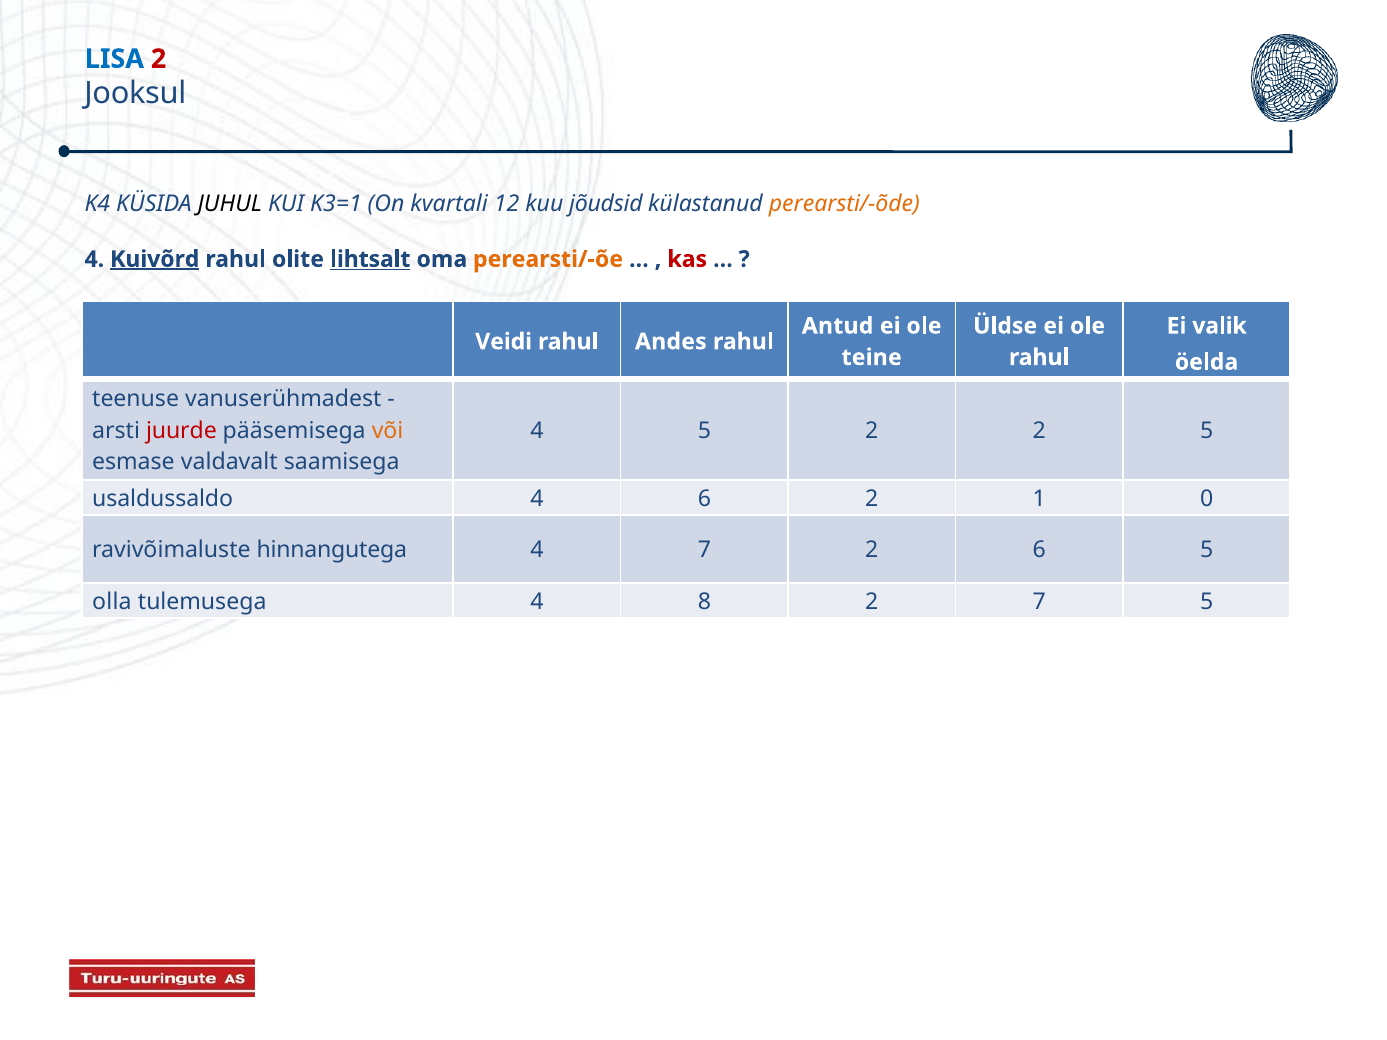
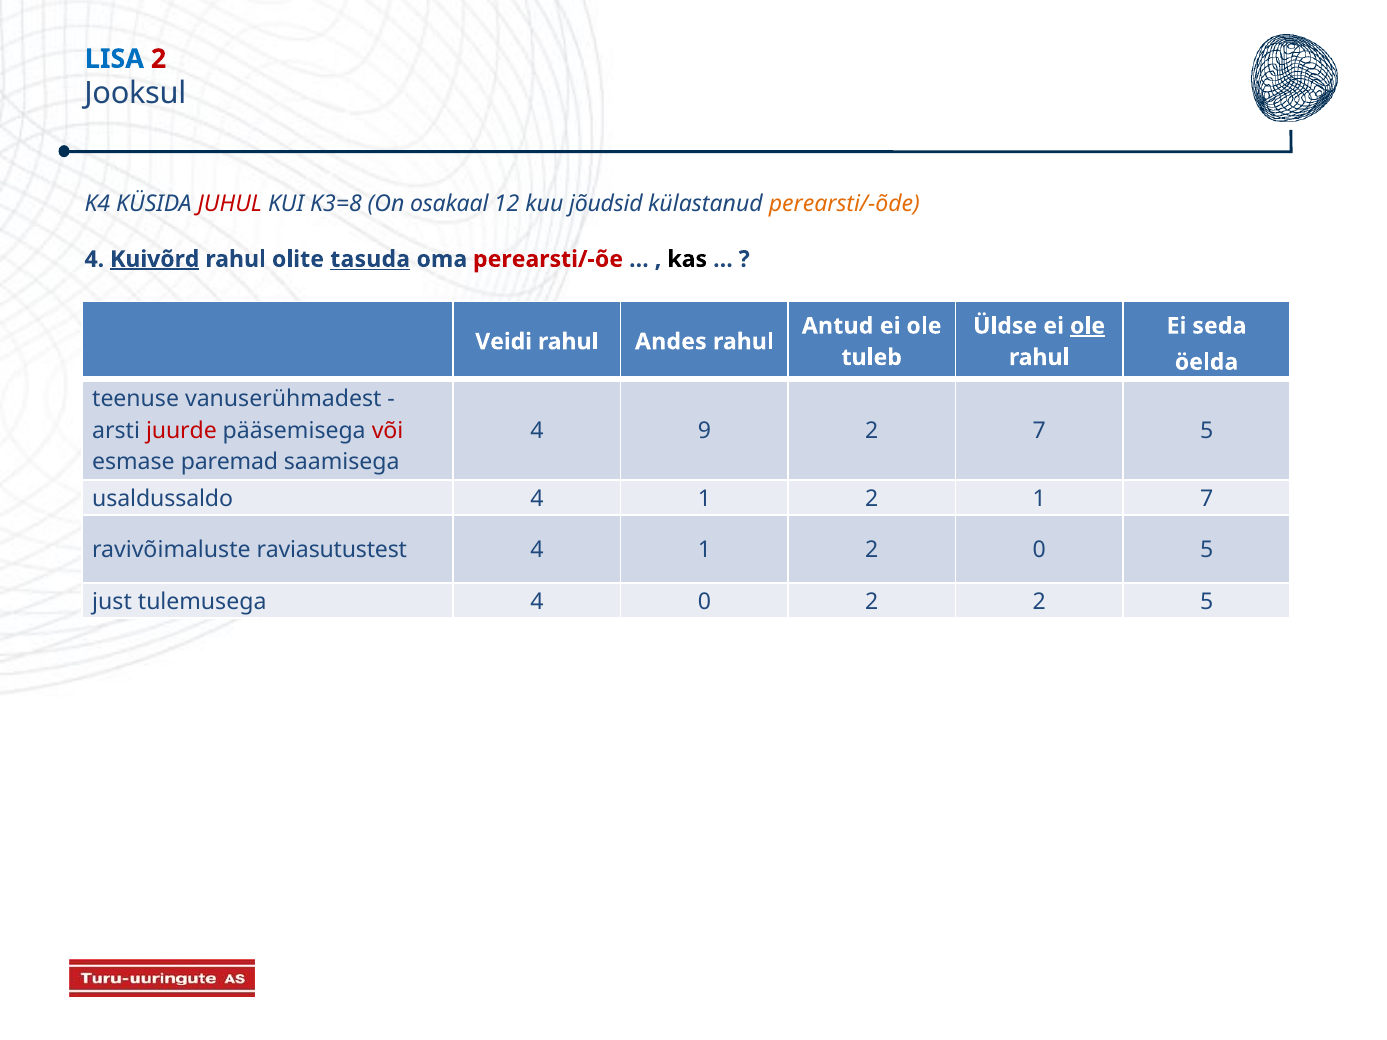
JUHUL colour: black -> red
K3=1: K3=1 -> K3=8
kvartali: kvartali -> osakaal
lihtsalt: lihtsalt -> tasuda
perearsti/-õe colour: orange -> red
kas colour: red -> black
ole at (1088, 326) underline: none -> present
valik: valik -> seda
teine: teine -> tuleb
või colour: orange -> red
4 5: 5 -> 9
2 2: 2 -> 7
valdavalt: valdavalt -> paremad
6 at (704, 499): 6 -> 1
1 0: 0 -> 7
hinnangutega: hinnangutega -> raviasutustest
7 at (704, 551): 7 -> 1
2 6: 6 -> 0
olla: olla -> just
4 8: 8 -> 0
2 7: 7 -> 2
